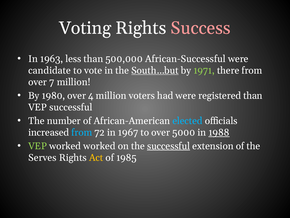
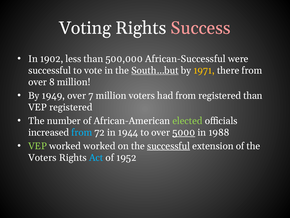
1963: 1963 -> 1902
candidate at (50, 70): candidate -> successful
1971 colour: light green -> yellow
7: 7 -> 8
1980: 1980 -> 1949
4: 4 -> 7
had were: were -> from
VEP successful: successful -> registered
elected colour: light blue -> light green
1967: 1967 -> 1944
5000 underline: none -> present
1988 underline: present -> none
Serves at (42, 157): Serves -> Voters
Act colour: yellow -> light blue
1985: 1985 -> 1952
